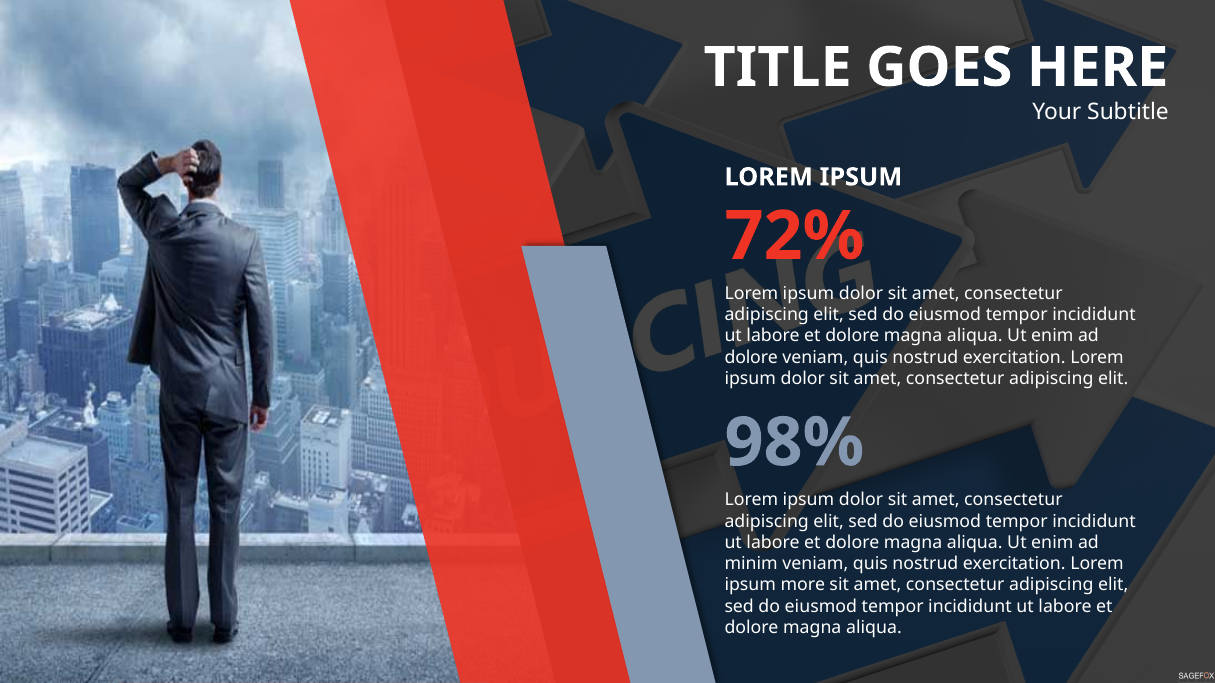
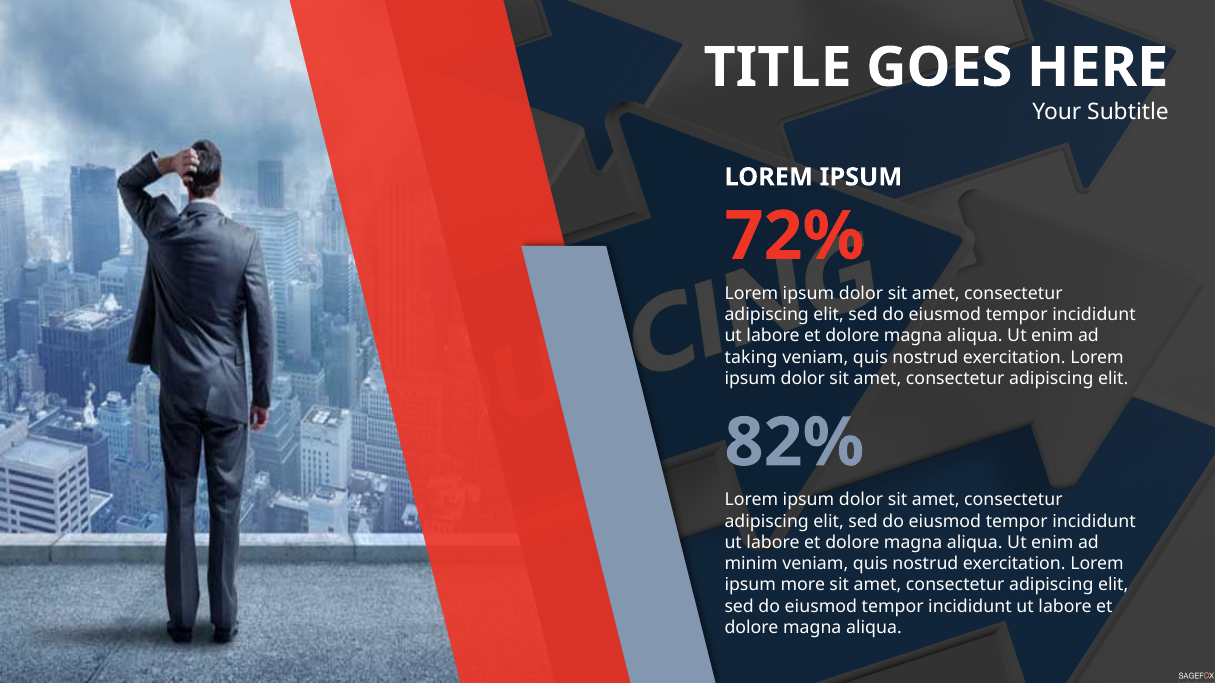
dolore at (751, 357): dolore -> taking
98%: 98% -> 82%
